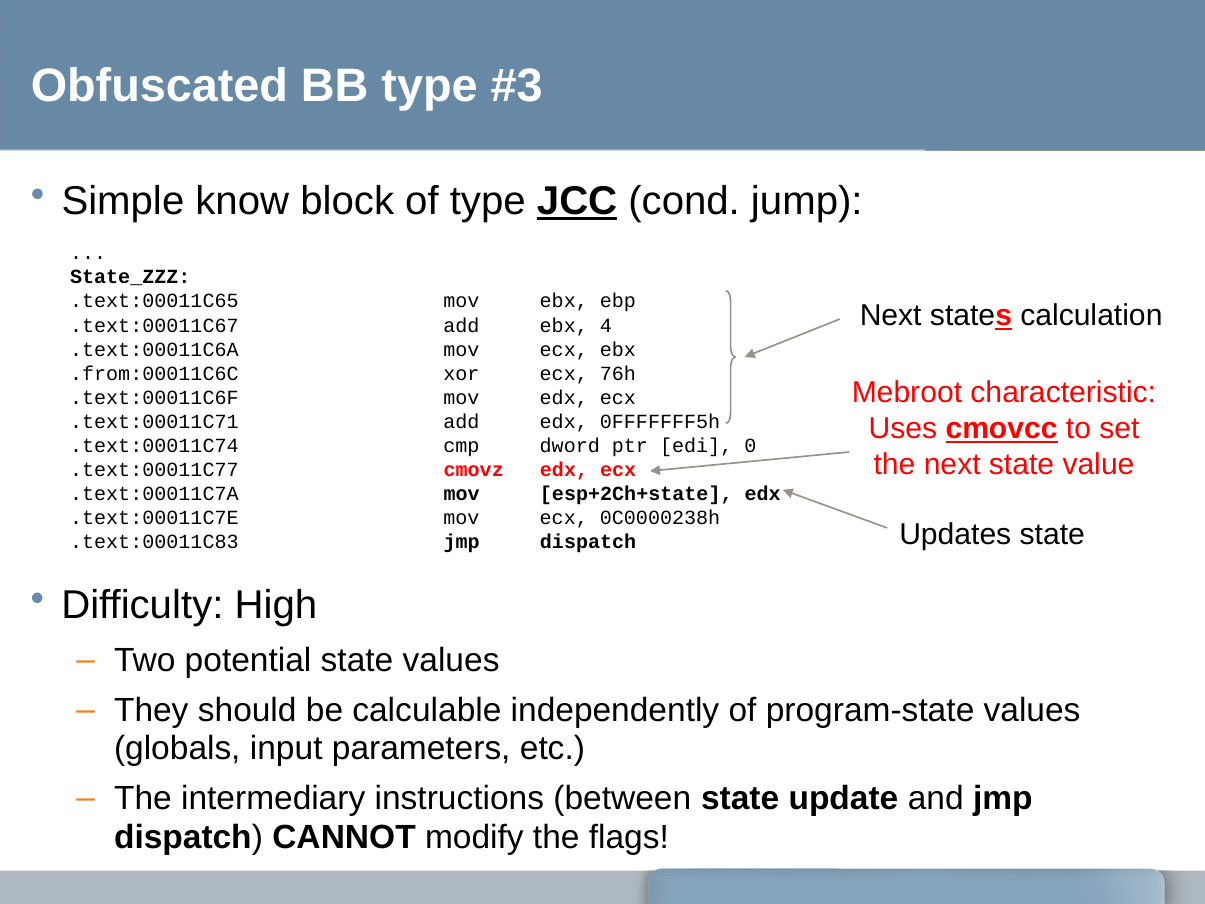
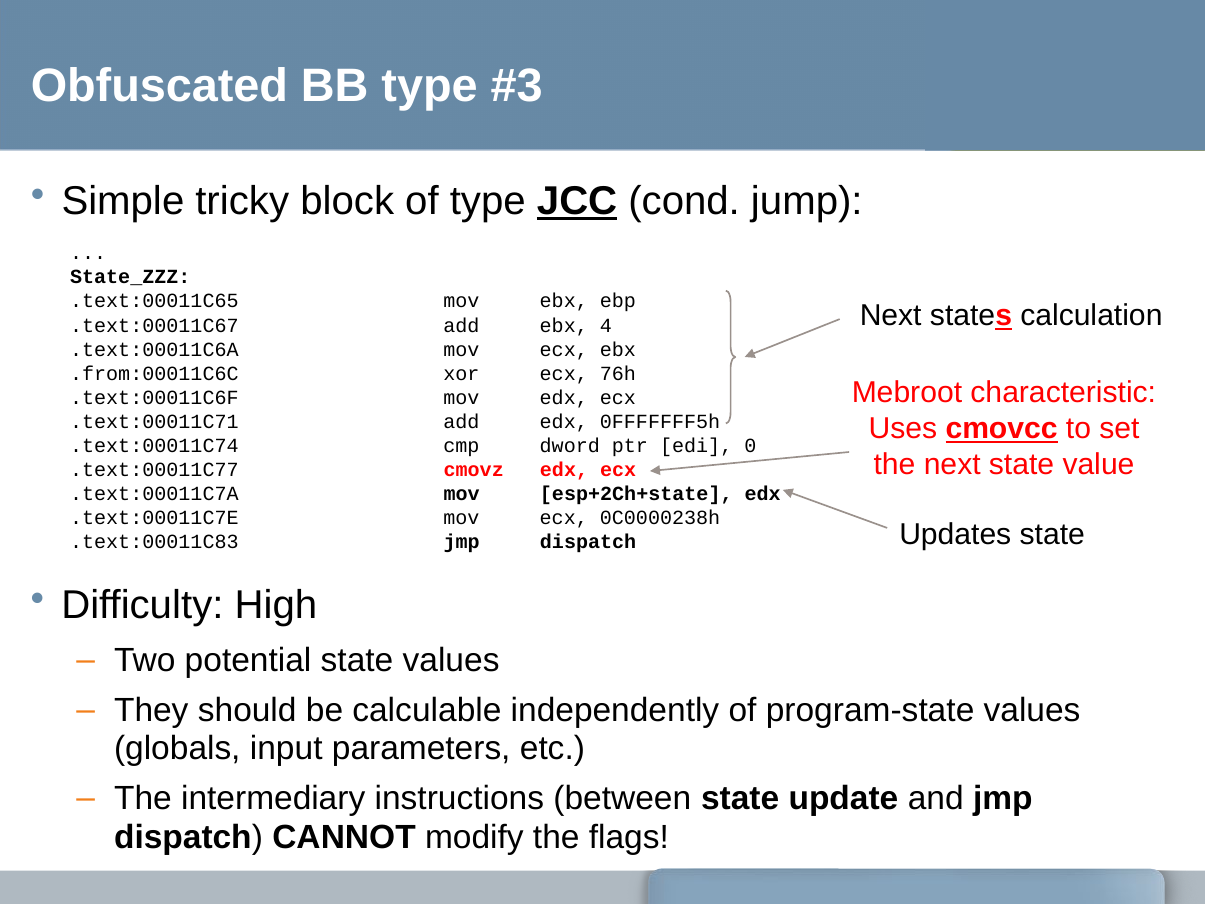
know: know -> tricky
